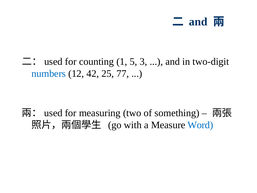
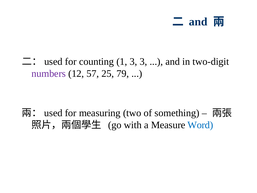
1 5: 5 -> 3
numbers colour: blue -> purple
42: 42 -> 57
77: 77 -> 79
